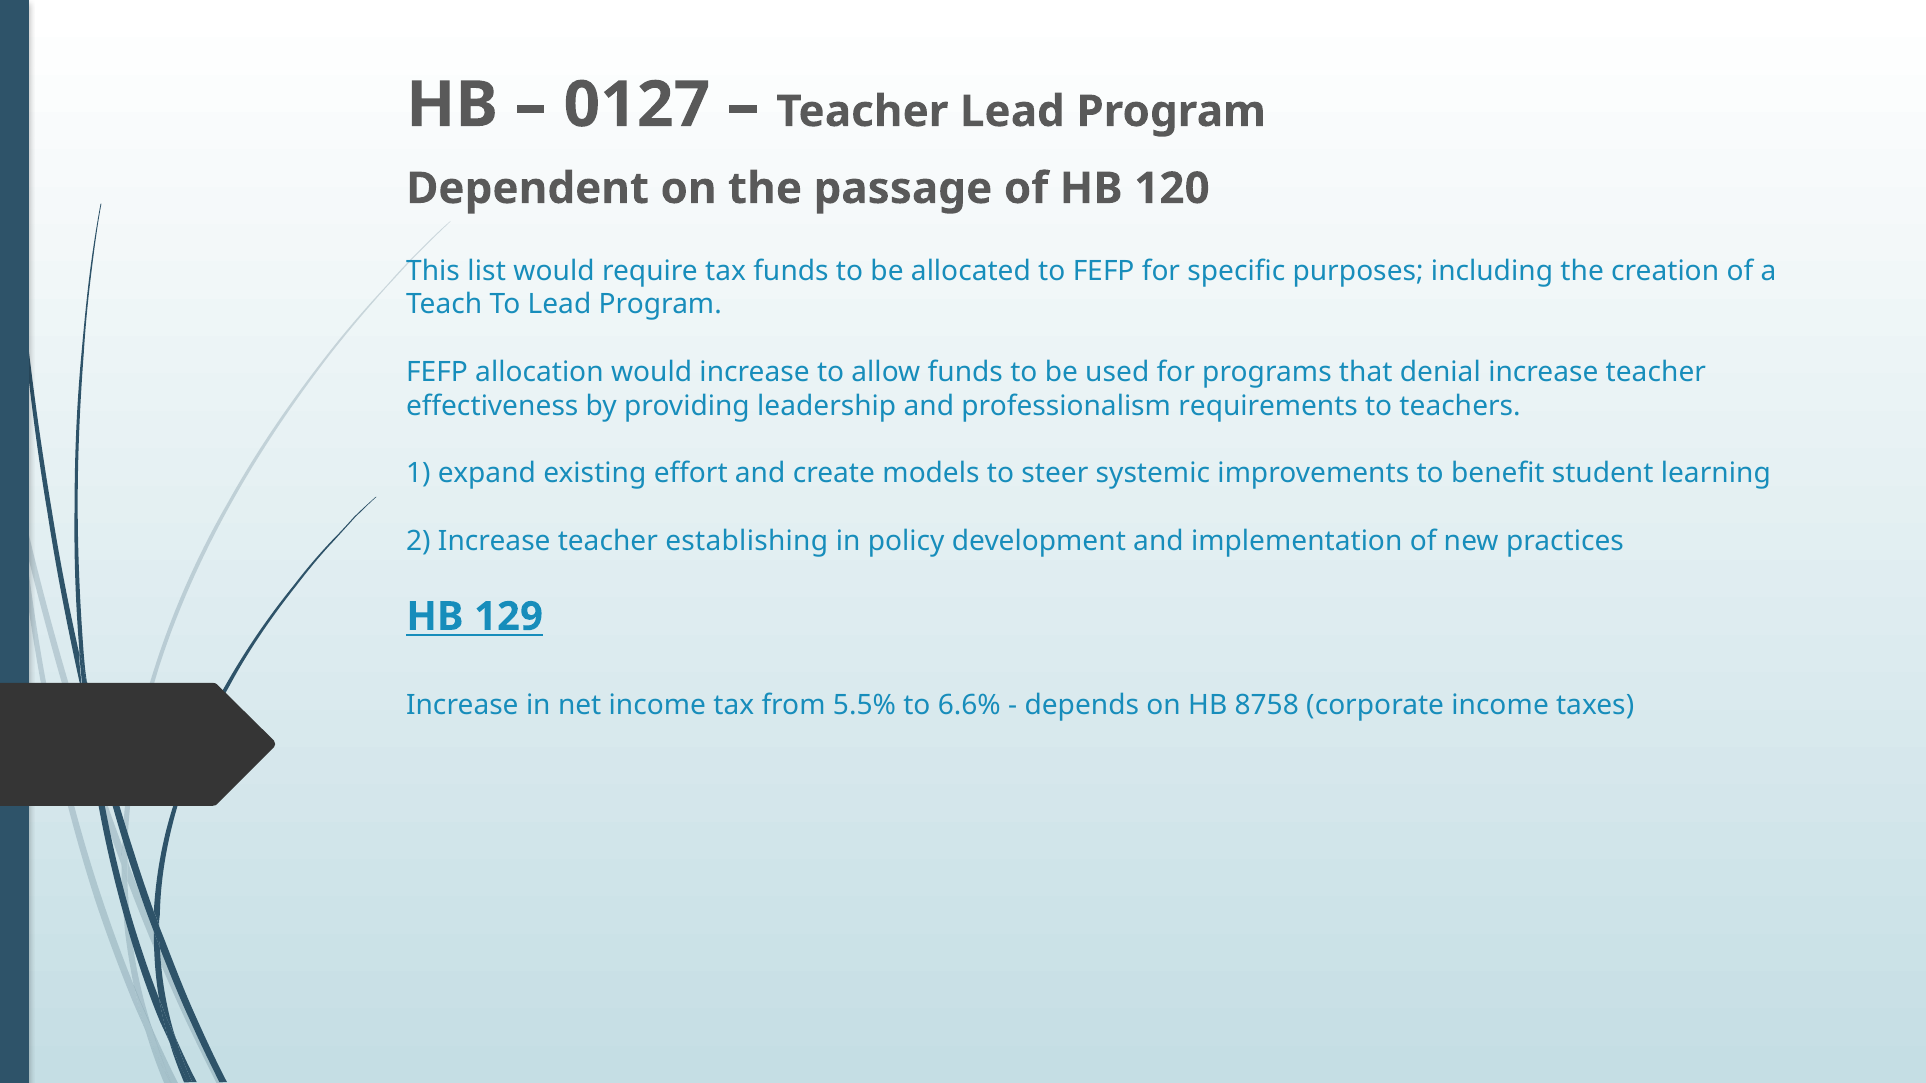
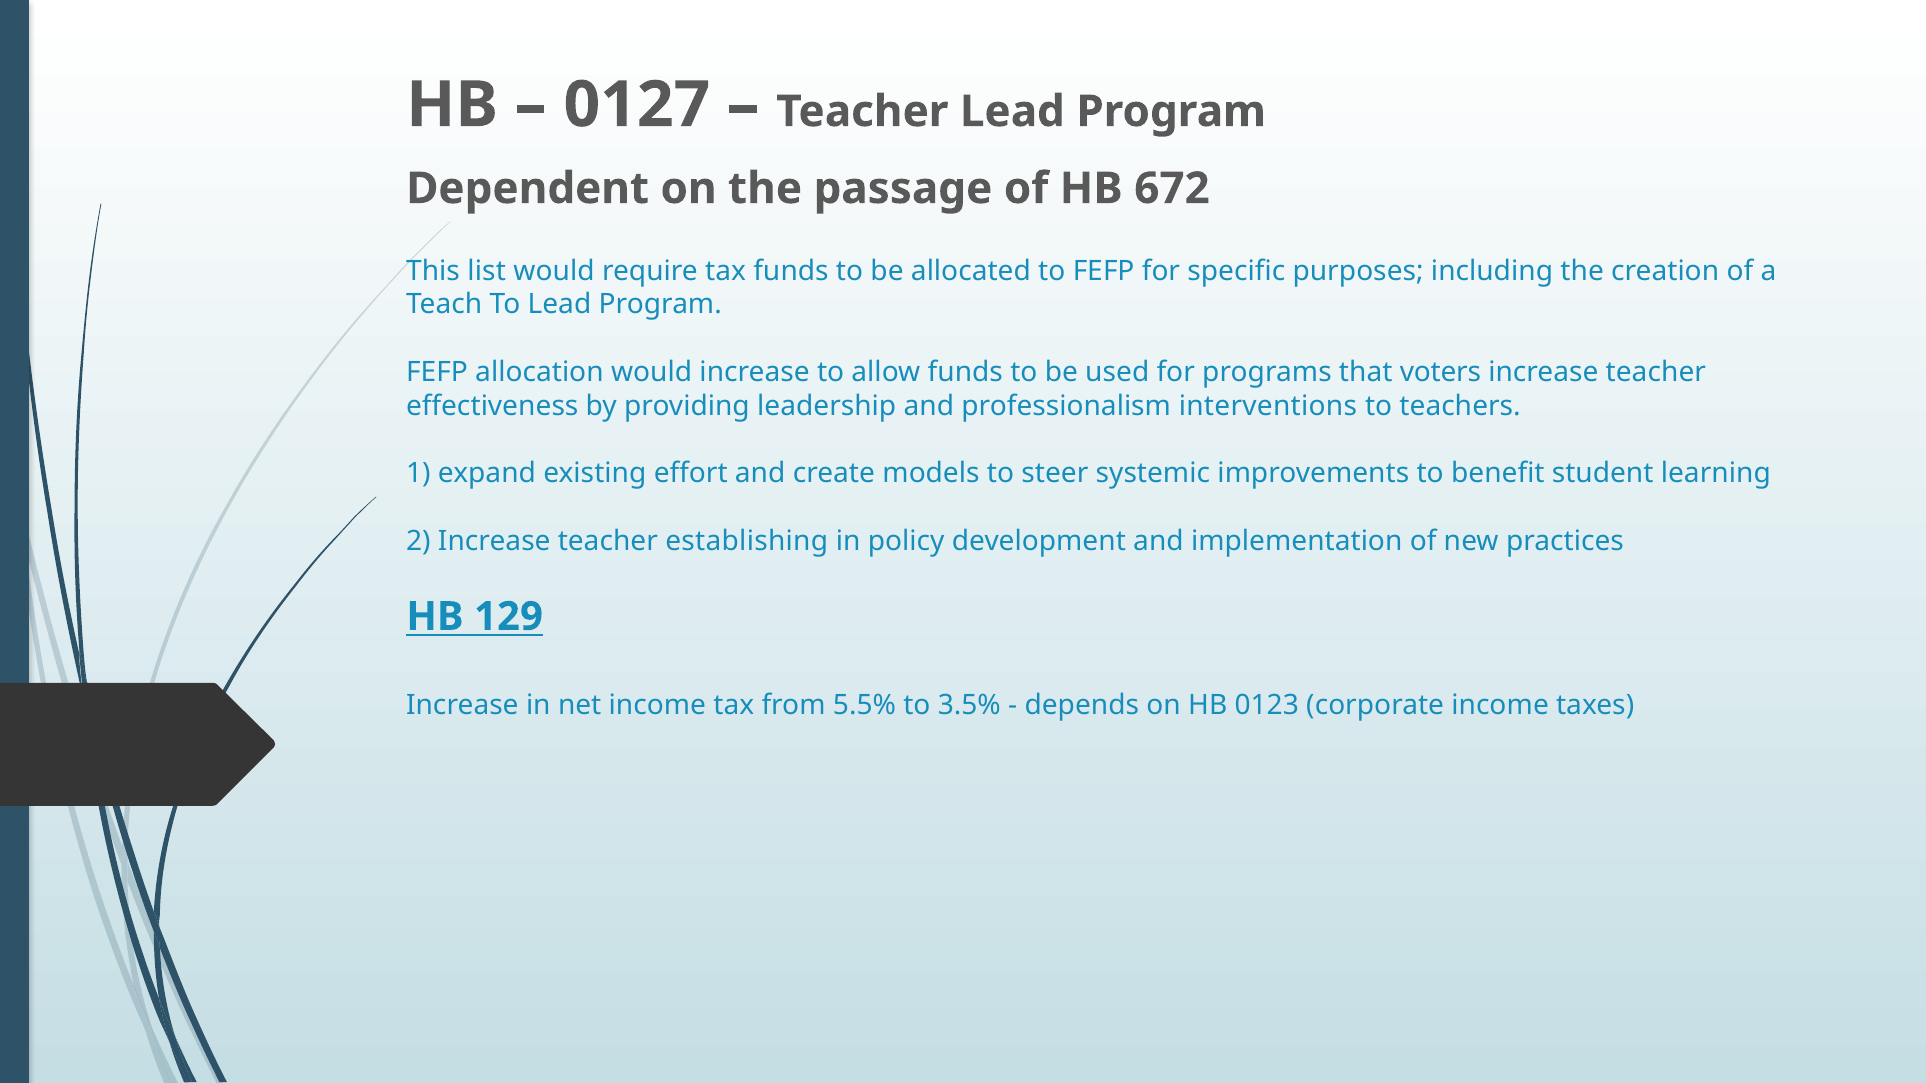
120: 120 -> 672
denial: denial -> voters
requirements: requirements -> interventions
6.6%: 6.6% -> 3.5%
8758: 8758 -> 0123
